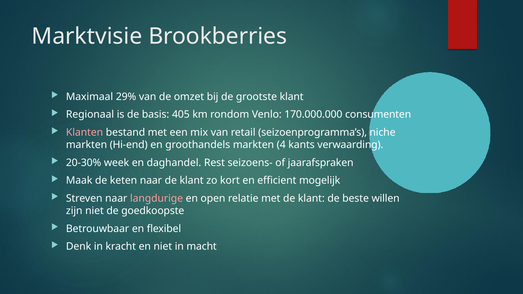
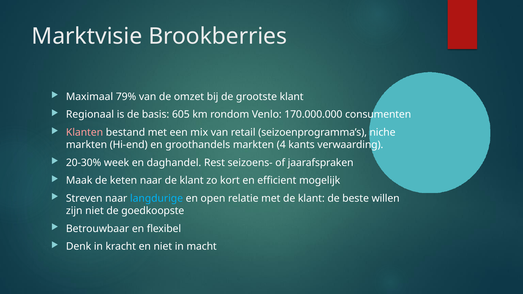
29%: 29% -> 79%
405: 405 -> 605
langdurige colour: pink -> light blue
